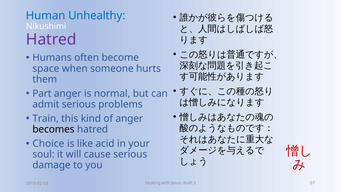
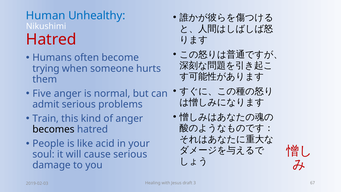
Hatred at (51, 39) colour: purple -> red
space: space -> trying
Part: Part -> Five
Choice: Choice -> People
